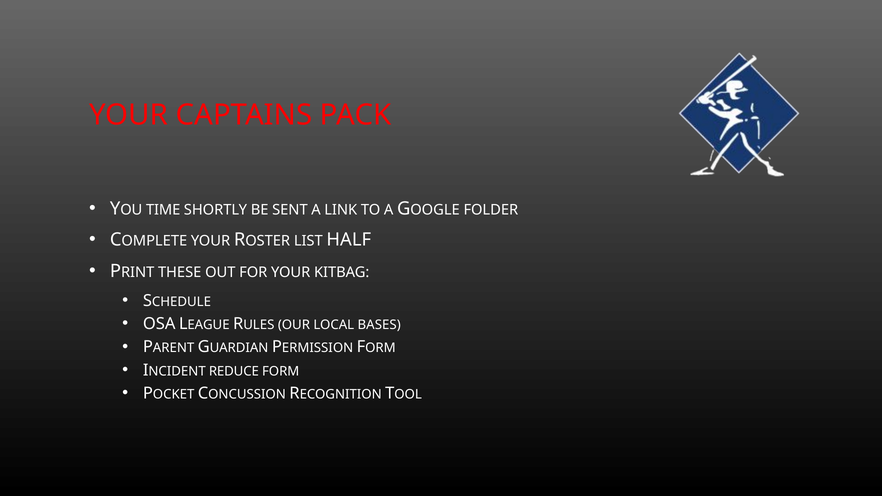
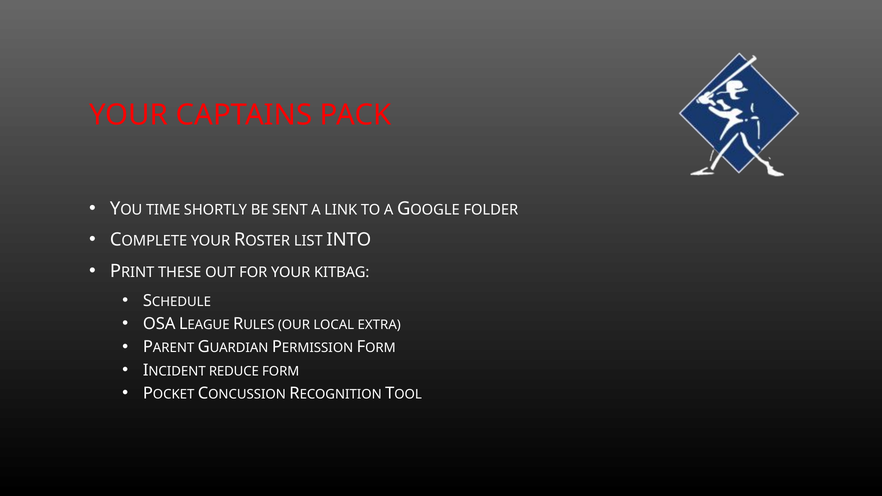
HALF: HALF -> INTO
BASES: BASES -> EXTRA
